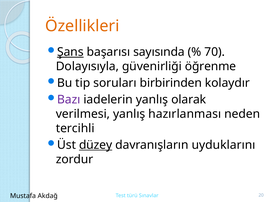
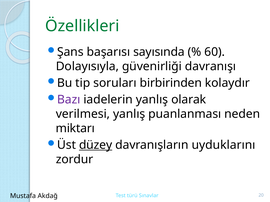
Özellikleri colour: orange -> green
Şans underline: present -> none
70: 70 -> 60
öğrenme: öğrenme -> davranışı
hazırlanması: hazırlanması -> puanlanması
tercihli: tercihli -> miktarı
